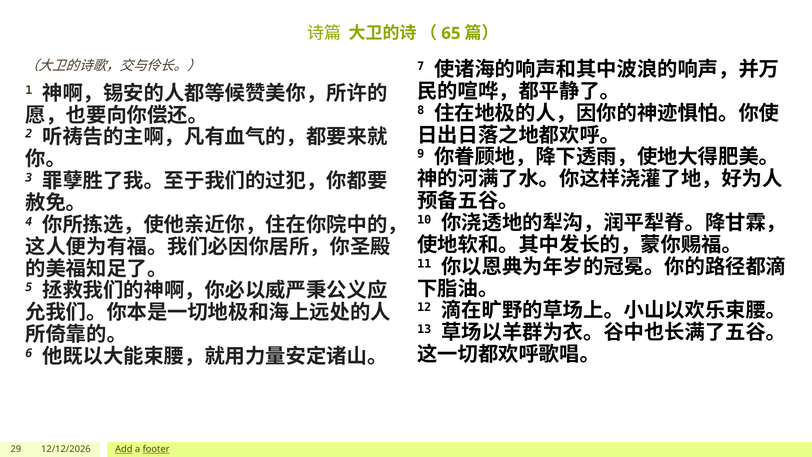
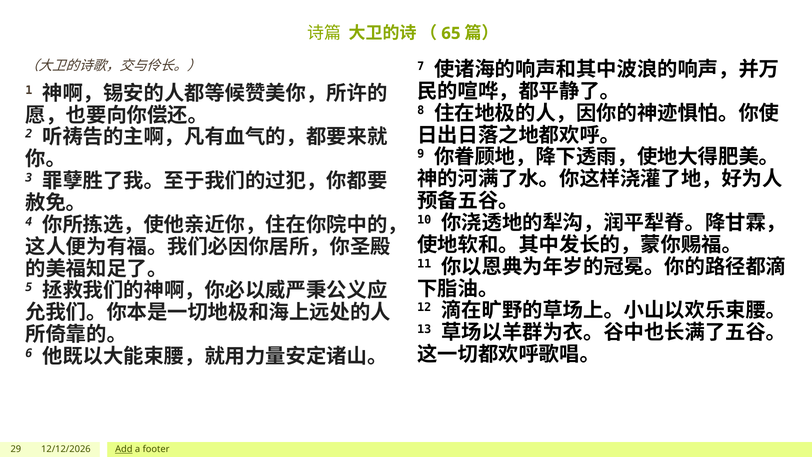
footer underline: present -> none
